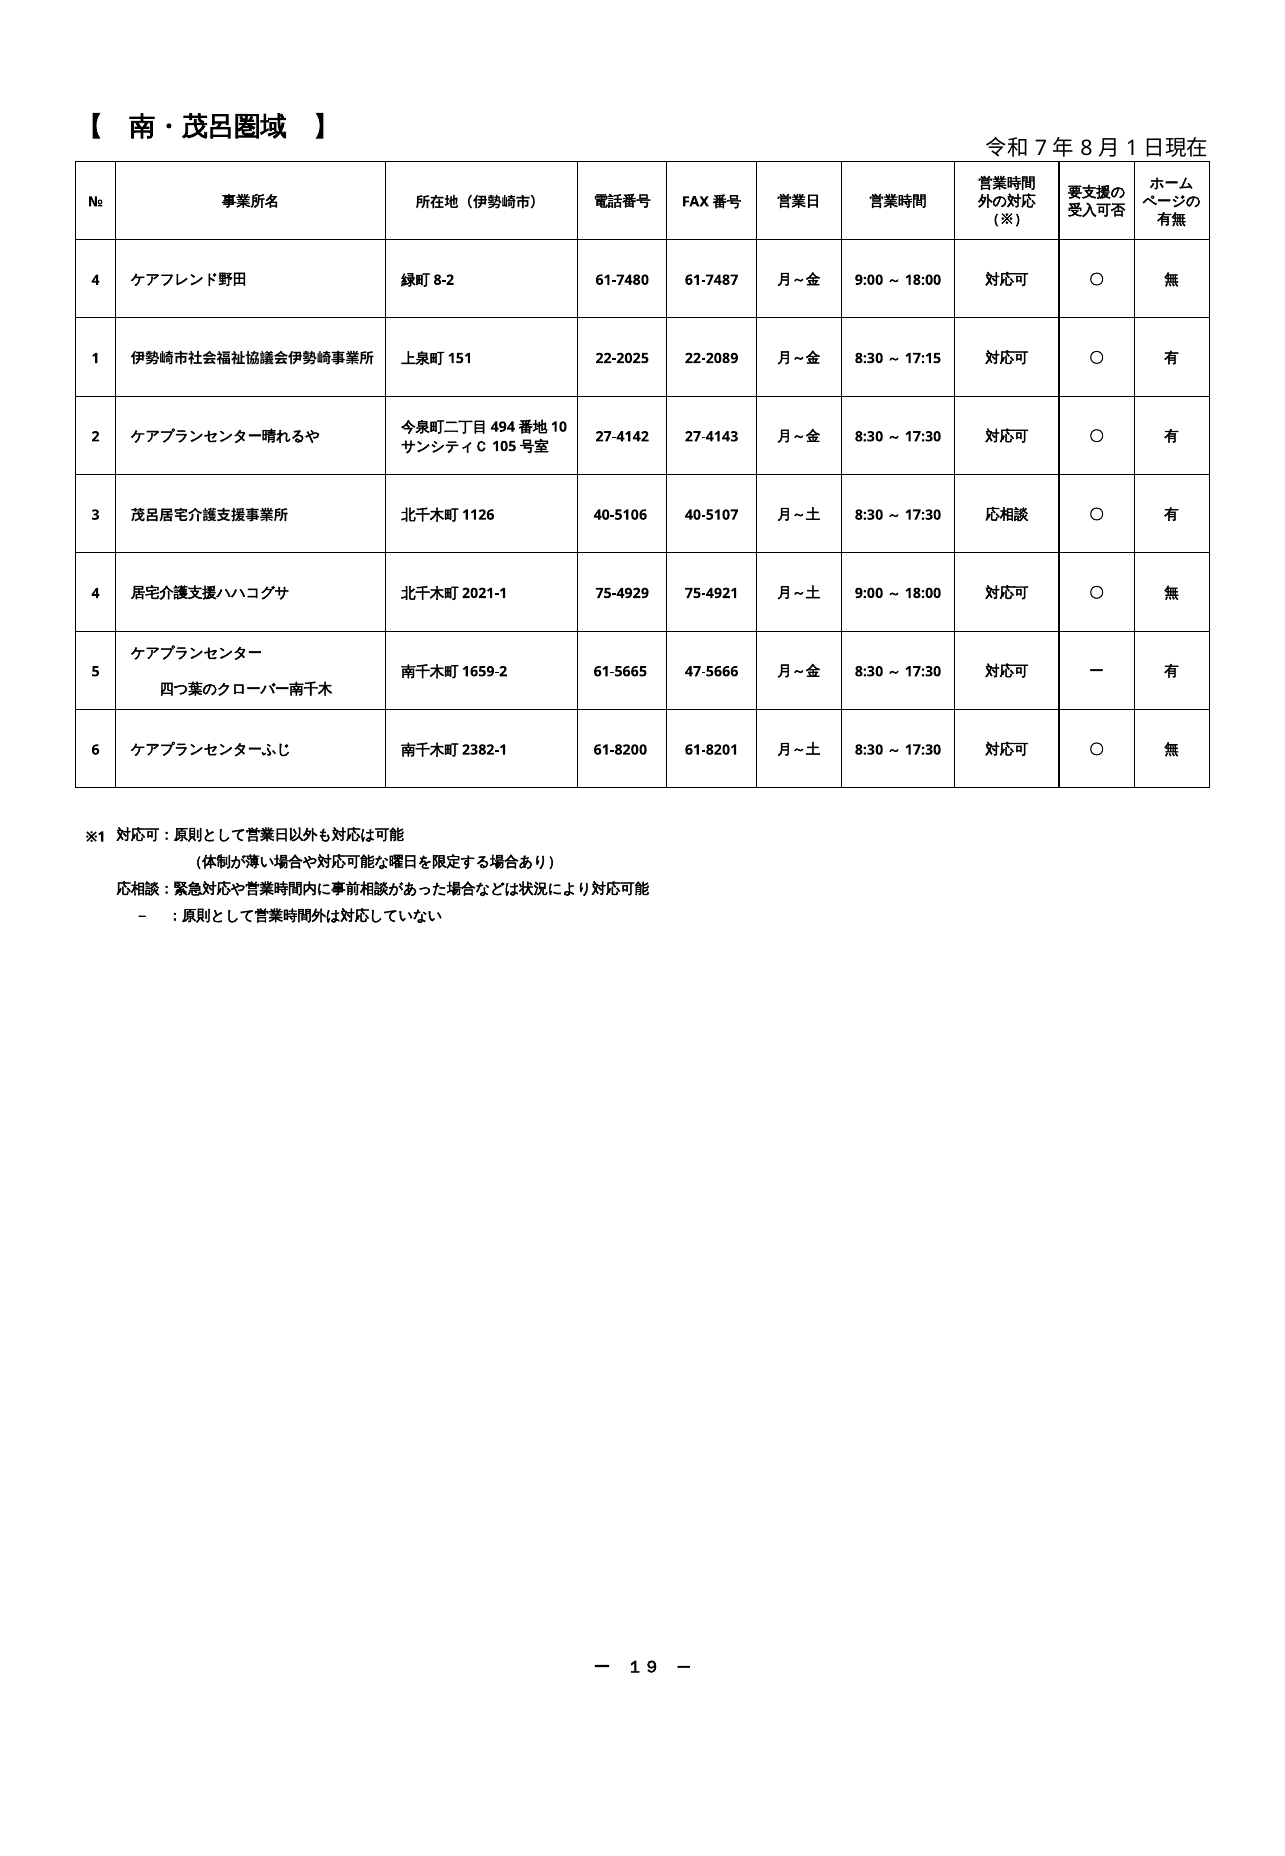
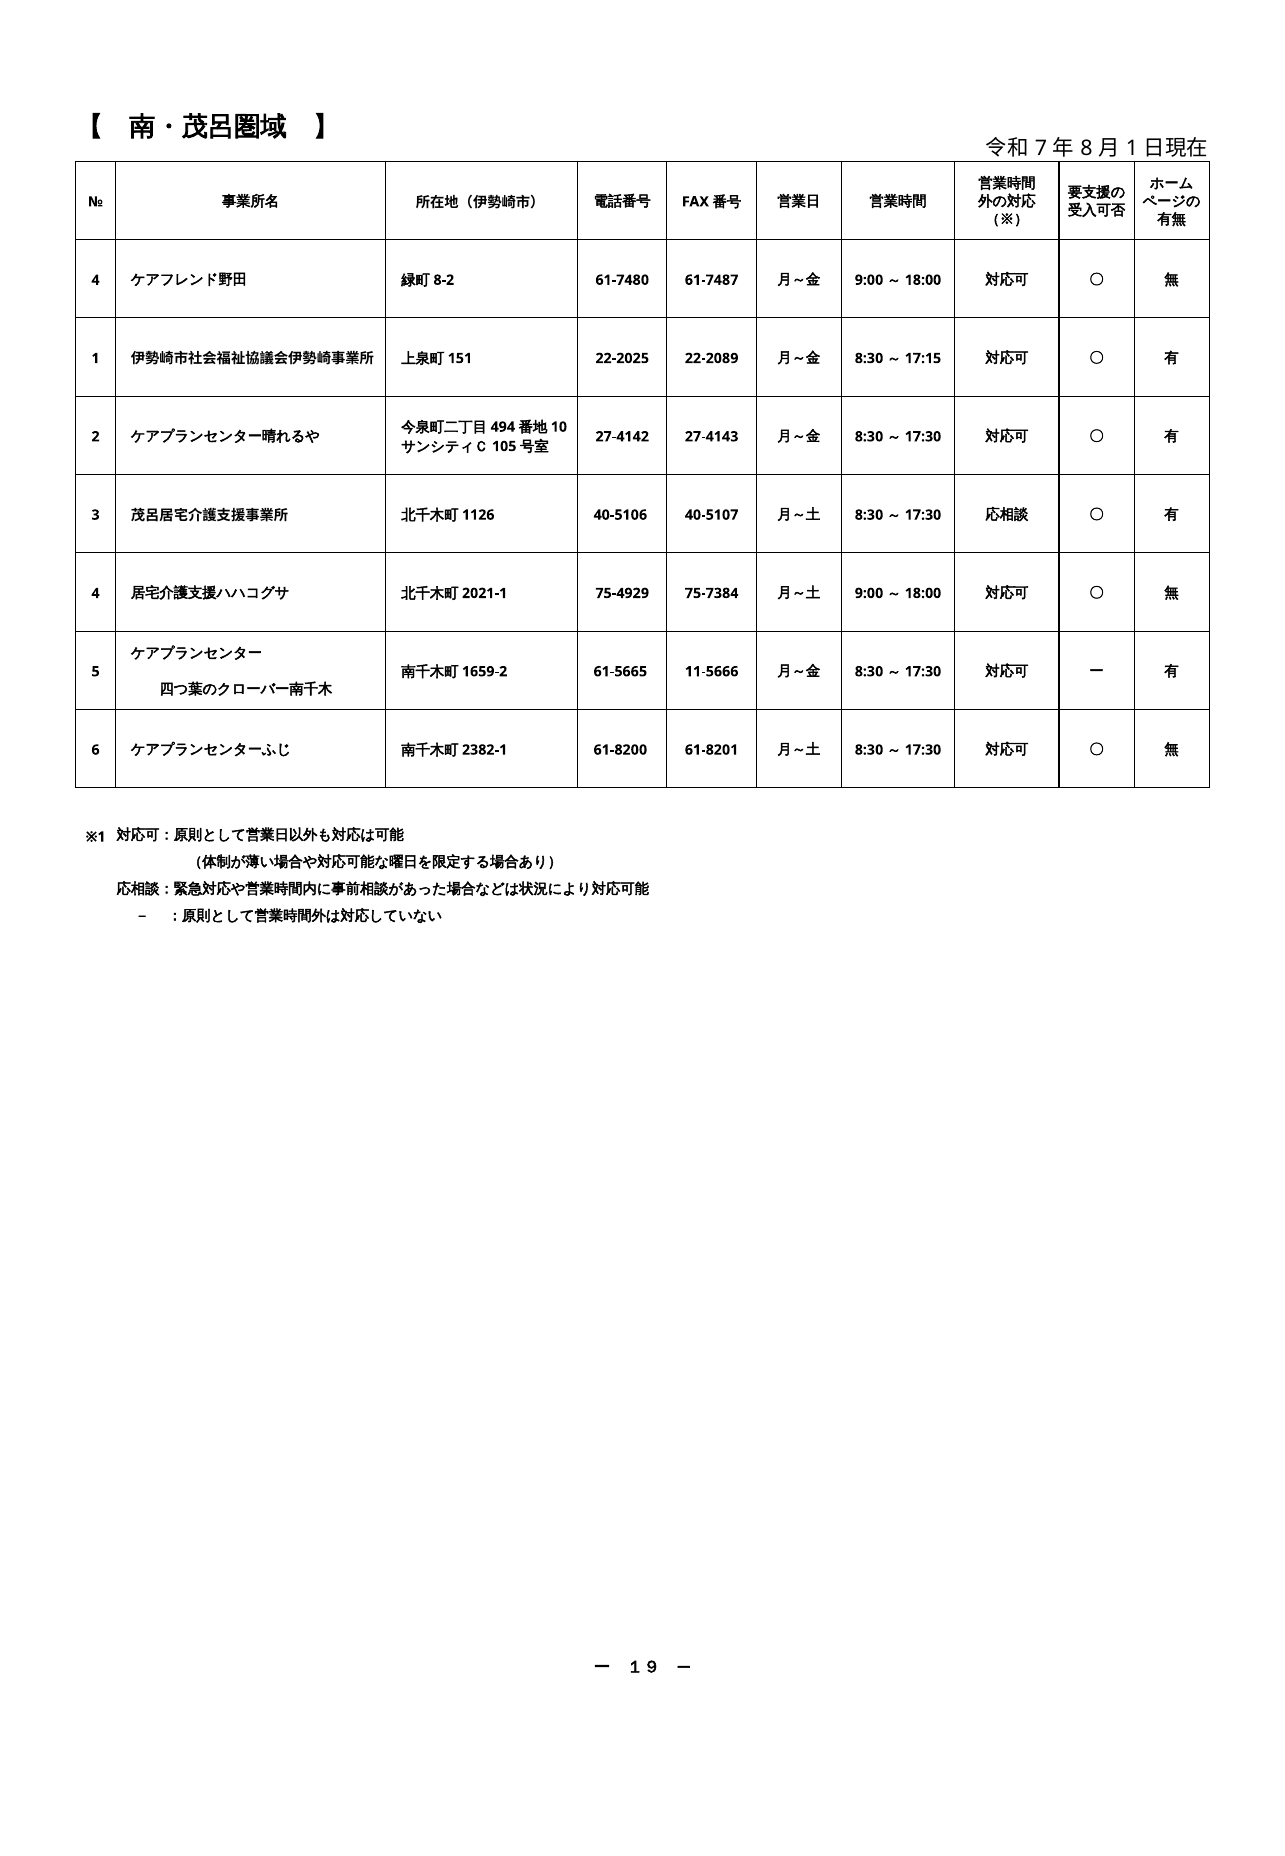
75-4921: 75-4921 -> 75-7384
47-5666: 47-5666 -> 11-5666
